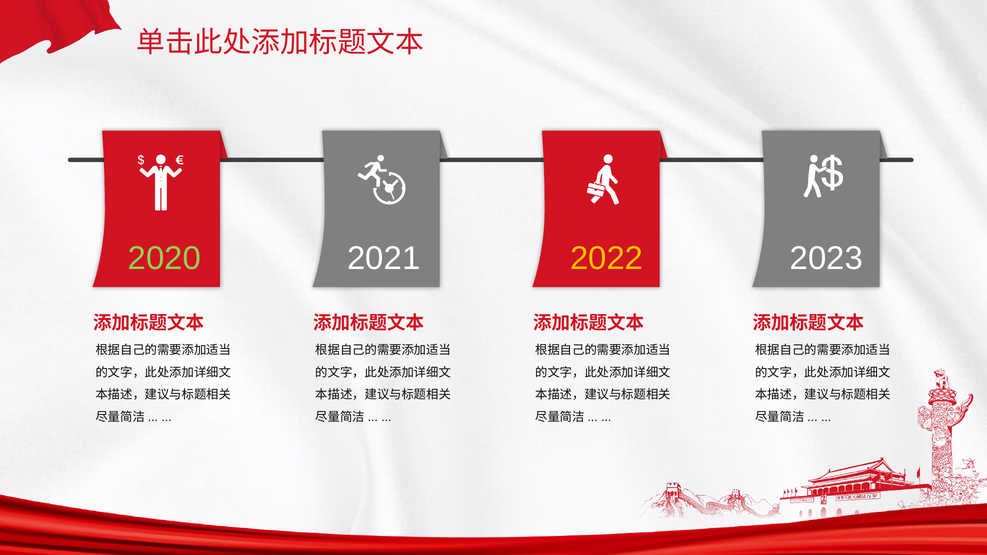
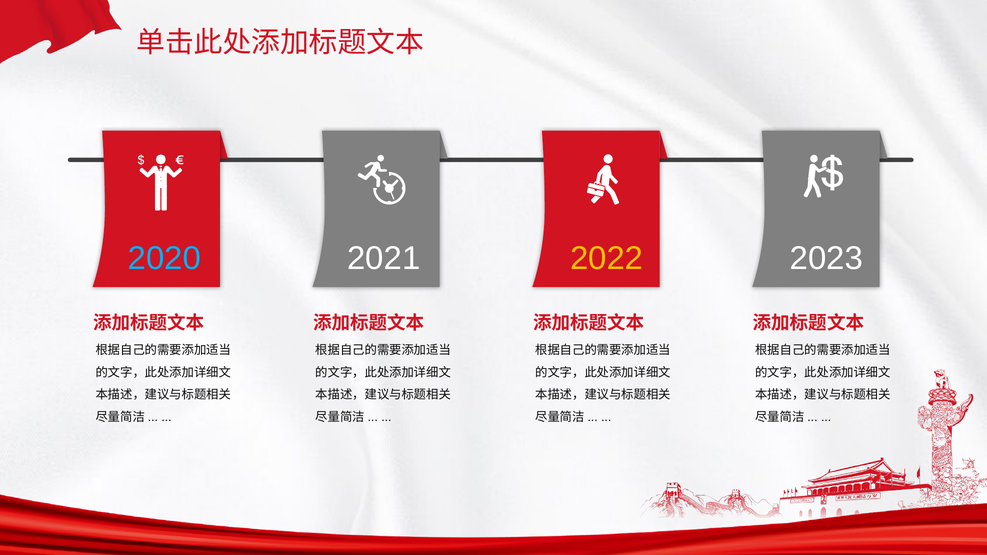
2020 colour: light green -> light blue
